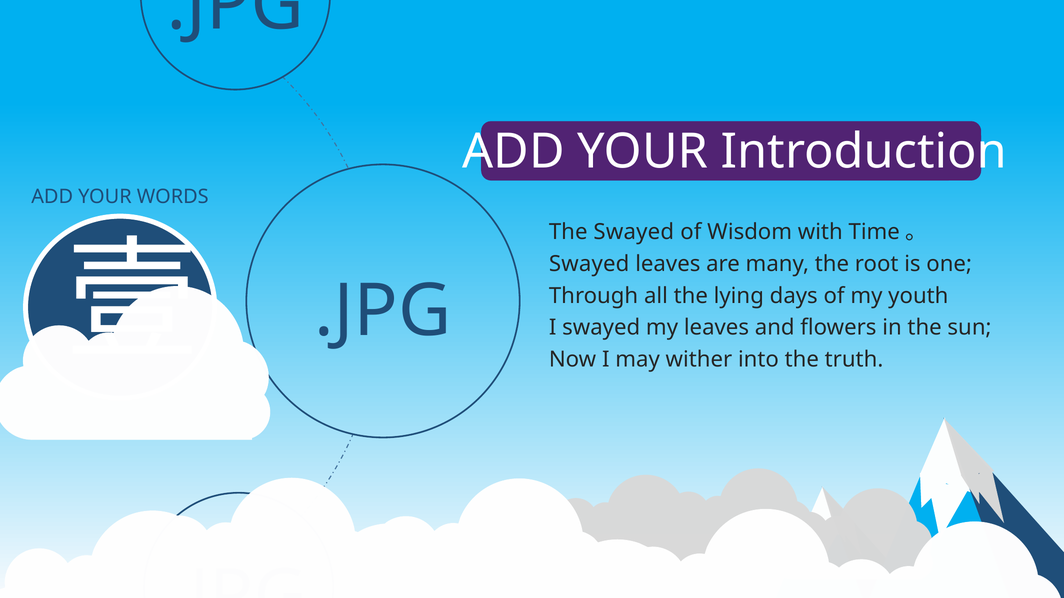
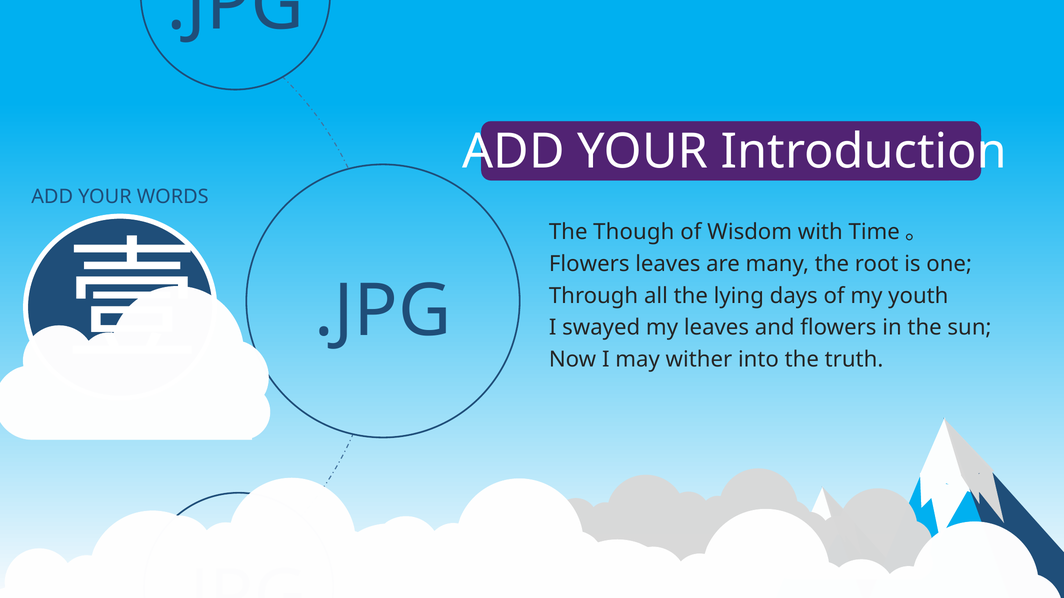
The Swayed: Swayed -> Though
Swayed at (589, 264): Swayed -> Flowers
